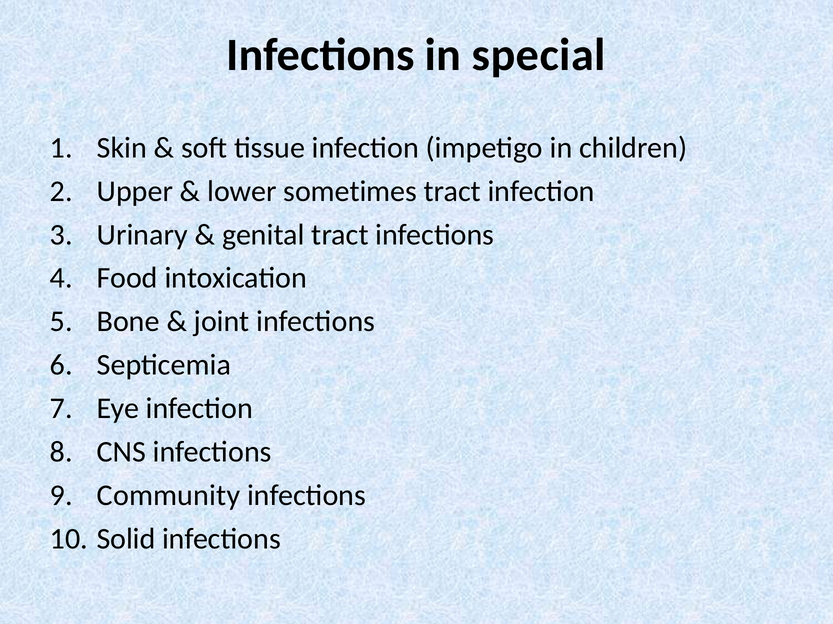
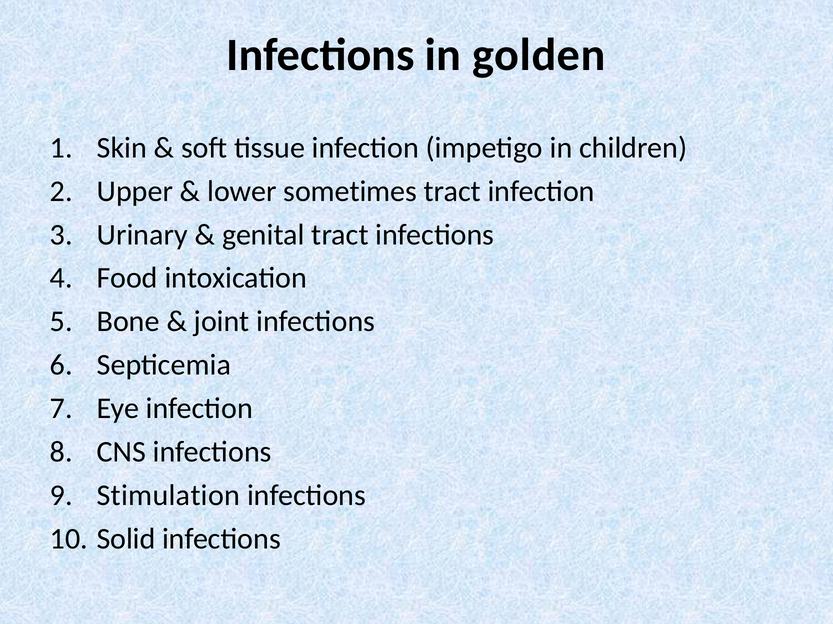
special: special -> golden
Community: Community -> Stimulation
